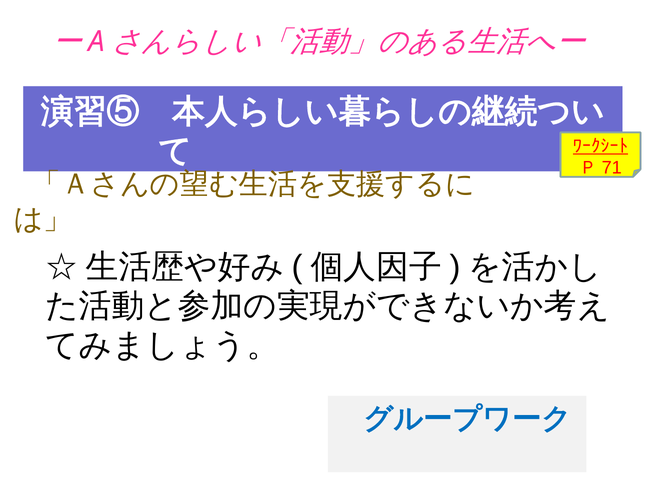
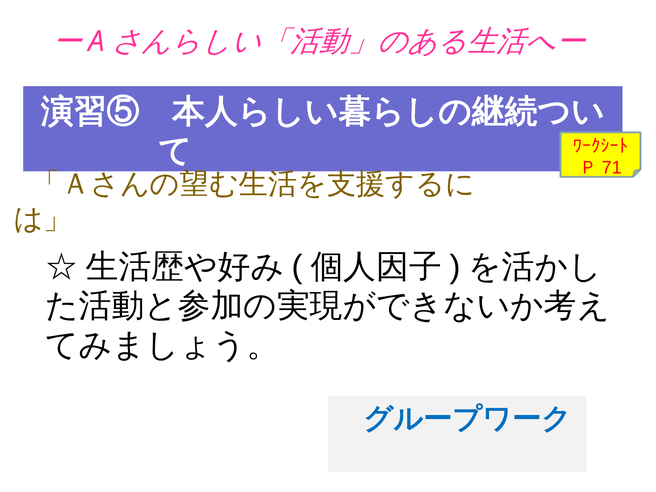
ﾜｰｸｼｰﾄ underline: present -> none
